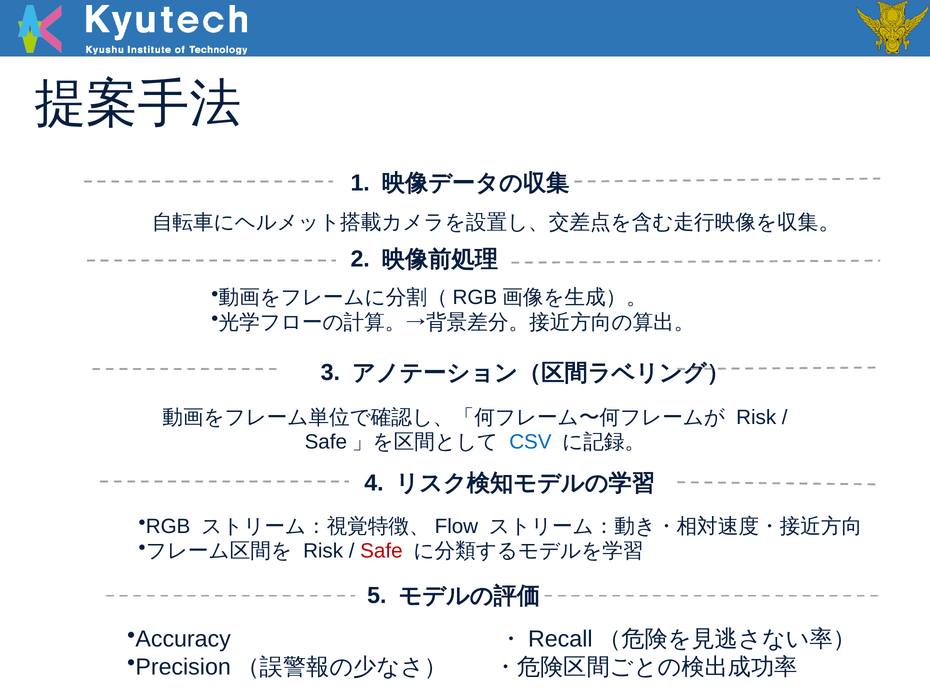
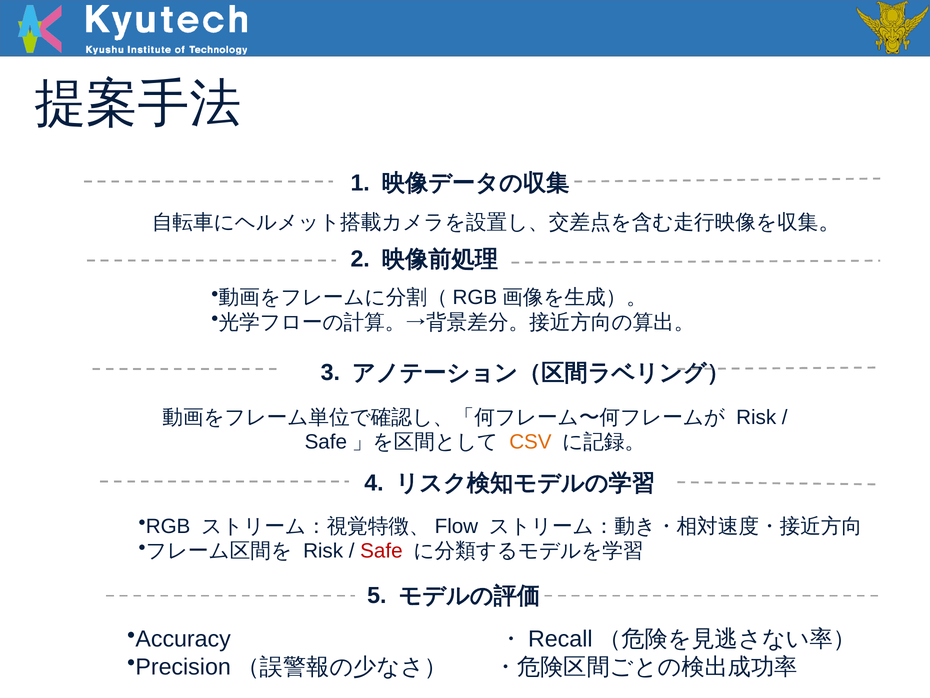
CSV colour: blue -> orange
